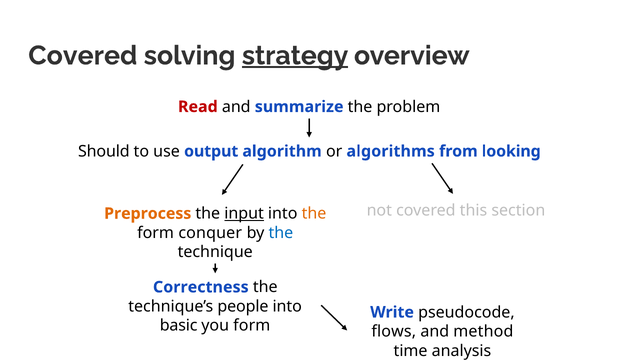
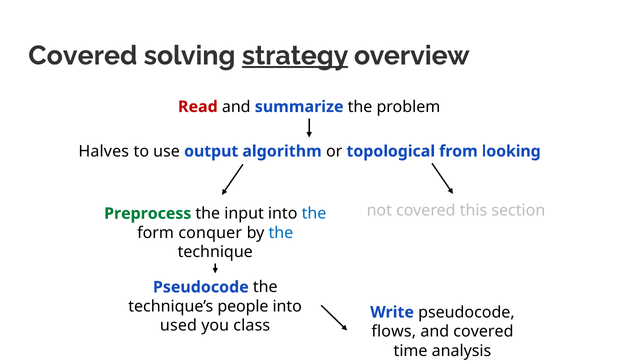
Should: Should -> Halves
algorithms: algorithms -> topological
Preprocess colour: orange -> green
input underline: present -> none
the at (314, 213) colour: orange -> blue
Correctness at (201, 287): Correctness -> Pseudocode
basic: basic -> used
you form: form -> class
and method: method -> covered
